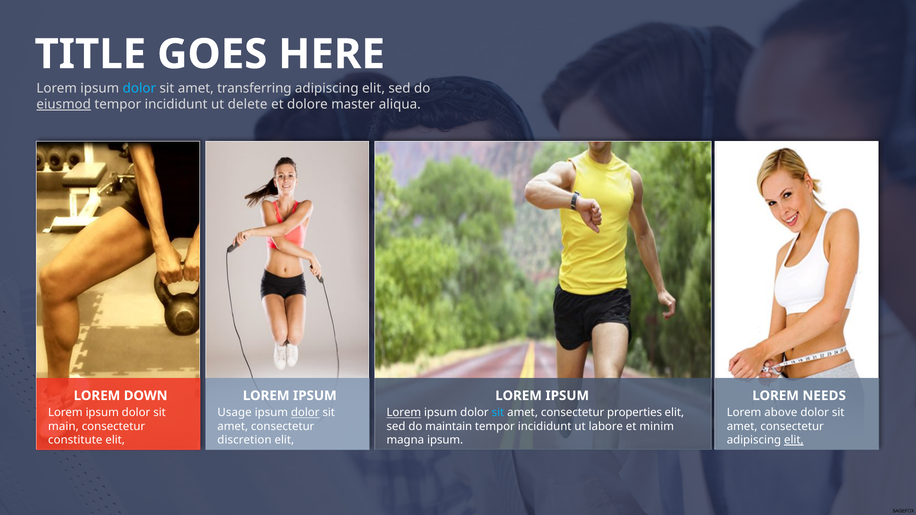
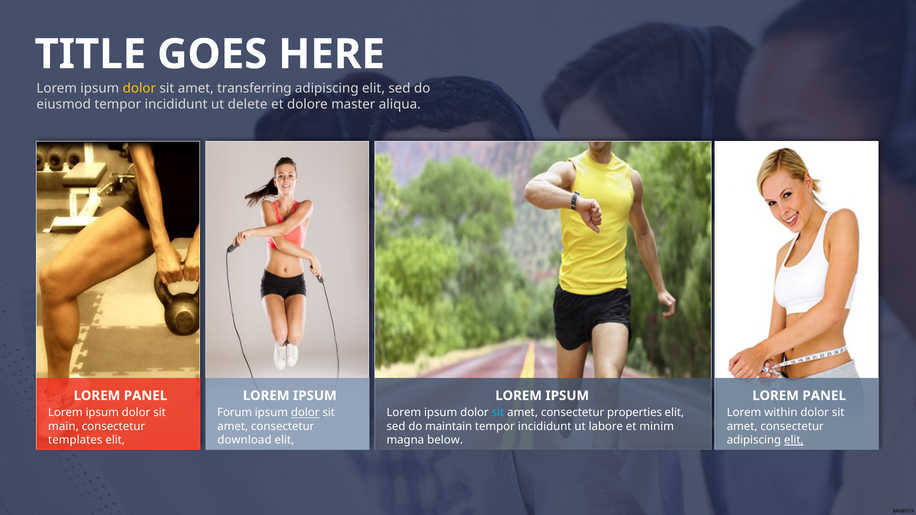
dolor at (139, 88) colour: light blue -> yellow
eiusmod underline: present -> none
DOWN at (146, 396): DOWN -> PANEL
NEEDS at (824, 396): NEEDS -> PANEL
Usage: Usage -> Forum
Lorem at (404, 413) underline: present -> none
above: above -> within
constitute: constitute -> templates
discretion: discretion -> download
magna ipsum: ipsum -> below
